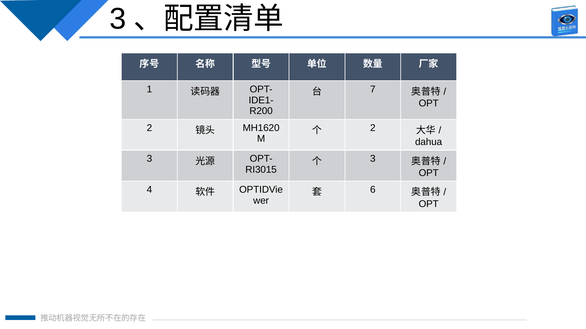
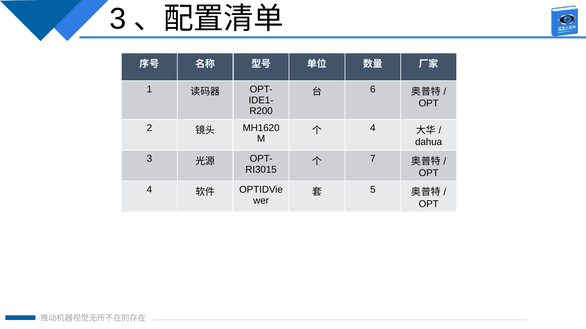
7: 7 -> 6
2 at (373, 128): 2 -> 4
3 at (373, 159): 3 -> 7
6: 6 -> 5
